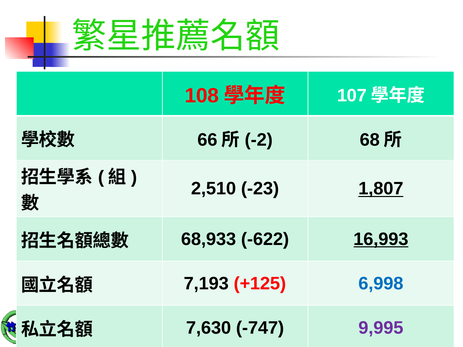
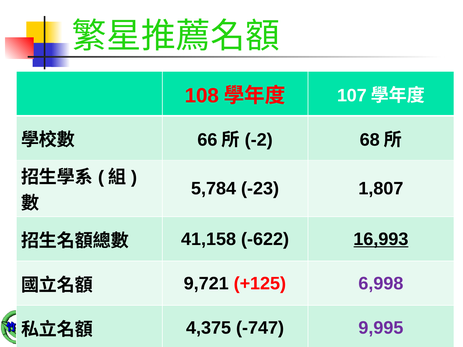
2,510: 2,510 -> 5,784
1,807 underline: present -> none
68,933: 68,933 -> 41,158
7,193: 7,193 -> 9,721
6,998 colour: blue -> purple
7,630: 7,630 -> 4,375
